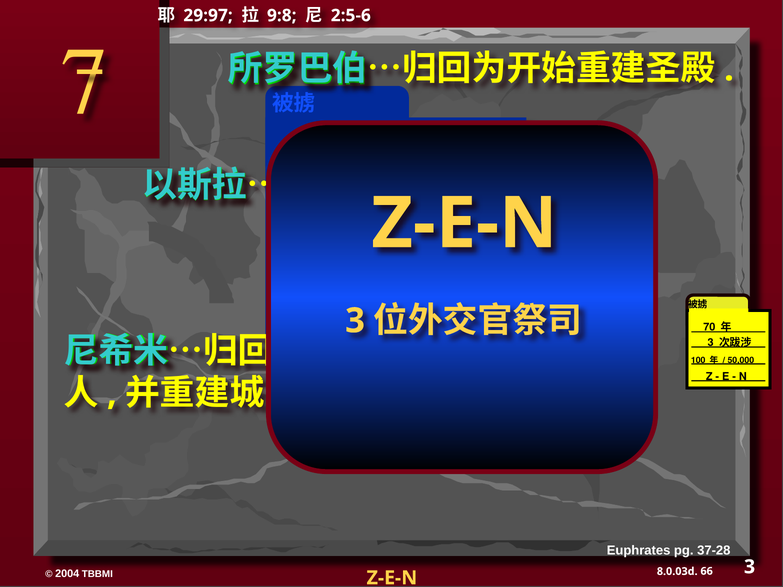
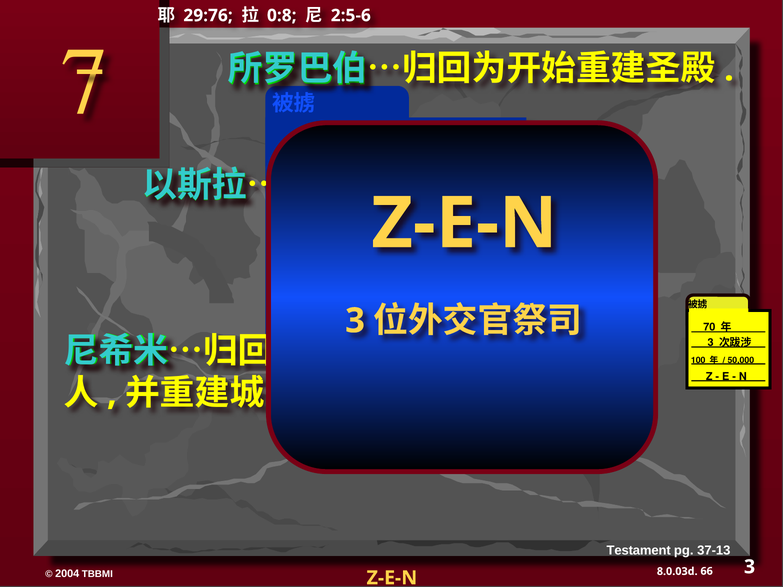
29:97: 29:97 -> 29:76
9:8: 9:8 -> 0:8
Euphrates: Euphrates -> Testament
37-28: 37-28 -> 37-13
